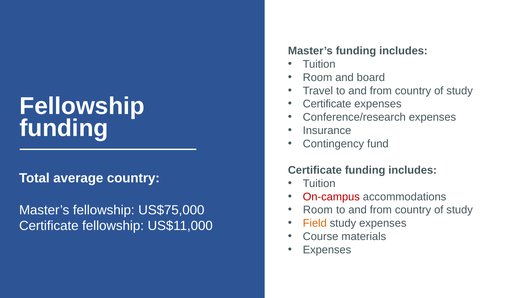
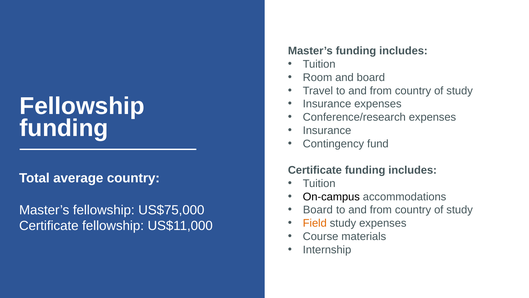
Certificate at (327, 104): Certificate -> Insurance
On-campus colour: red -> black
Room at (318, 210): Room -> Board
Expenses at (327, 249): Expenses -> Internship
